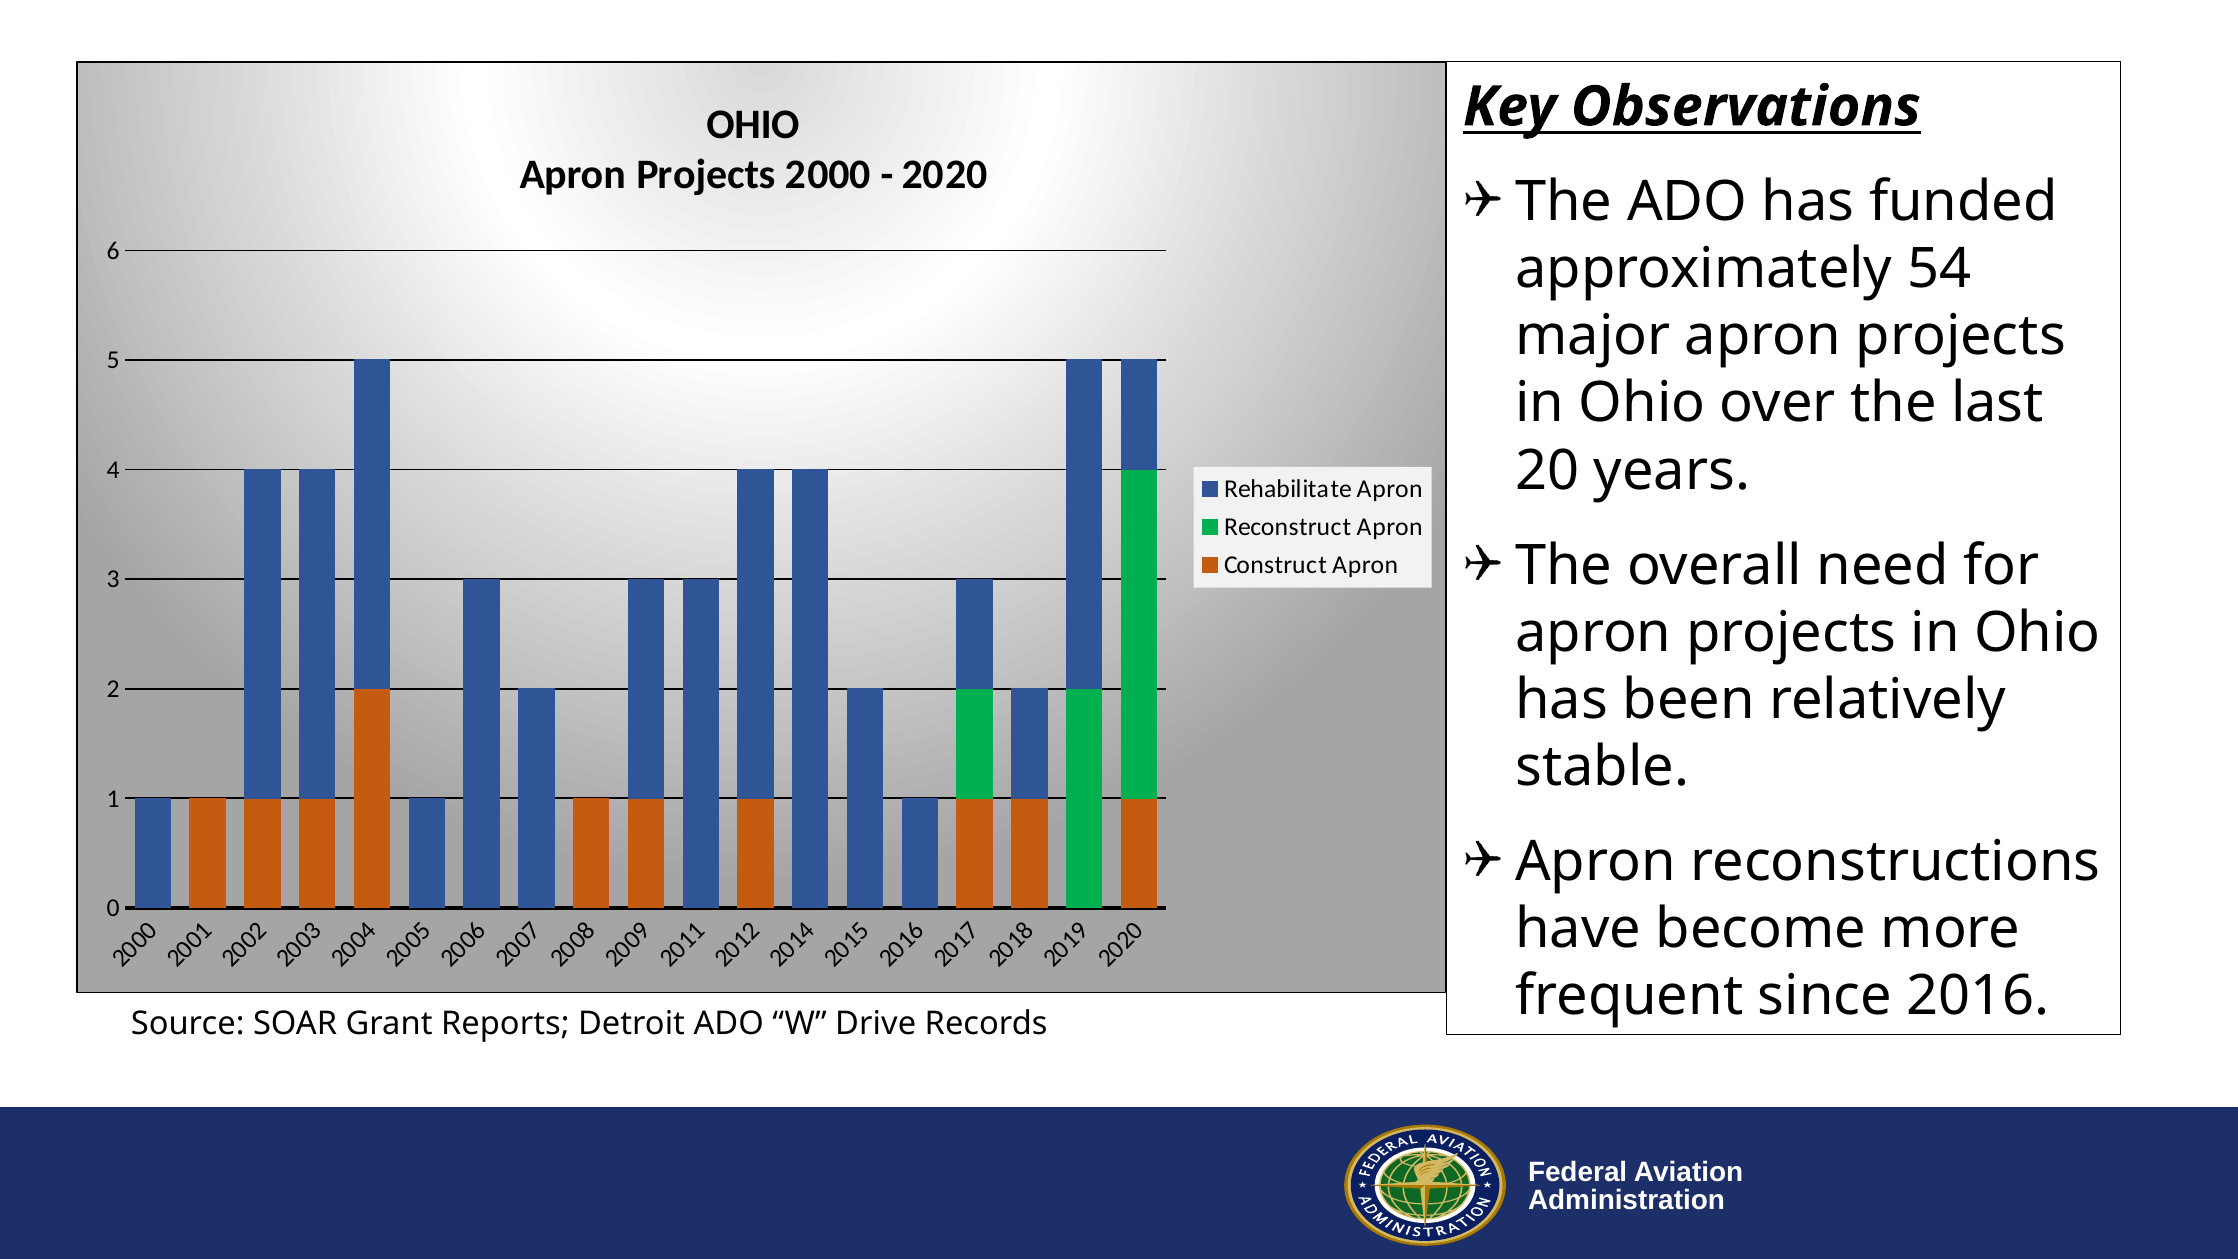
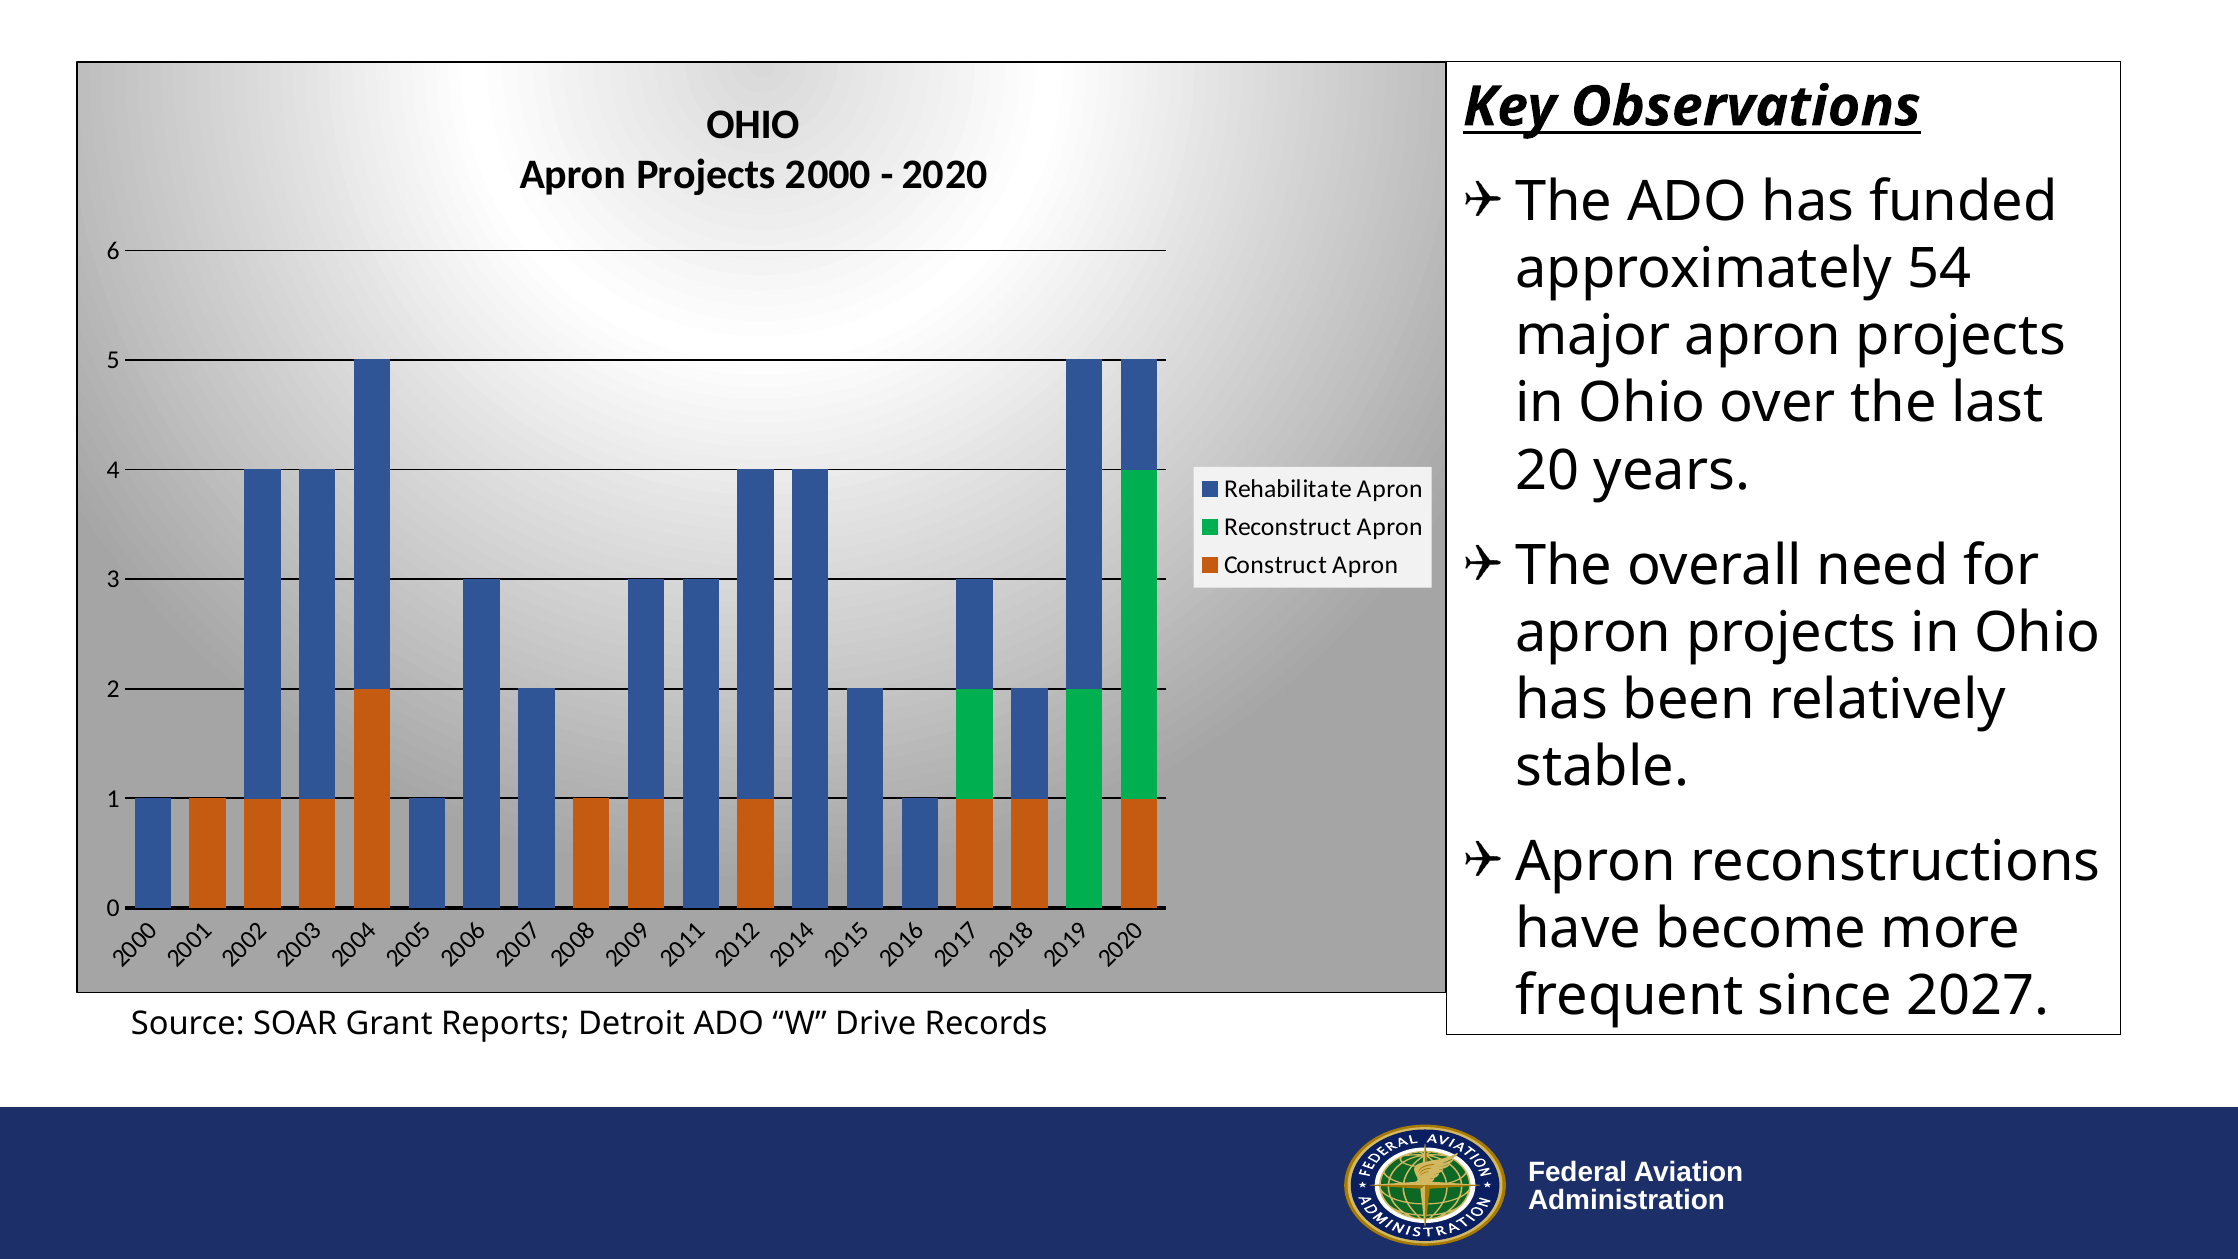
2016: 2016 -> 2027
